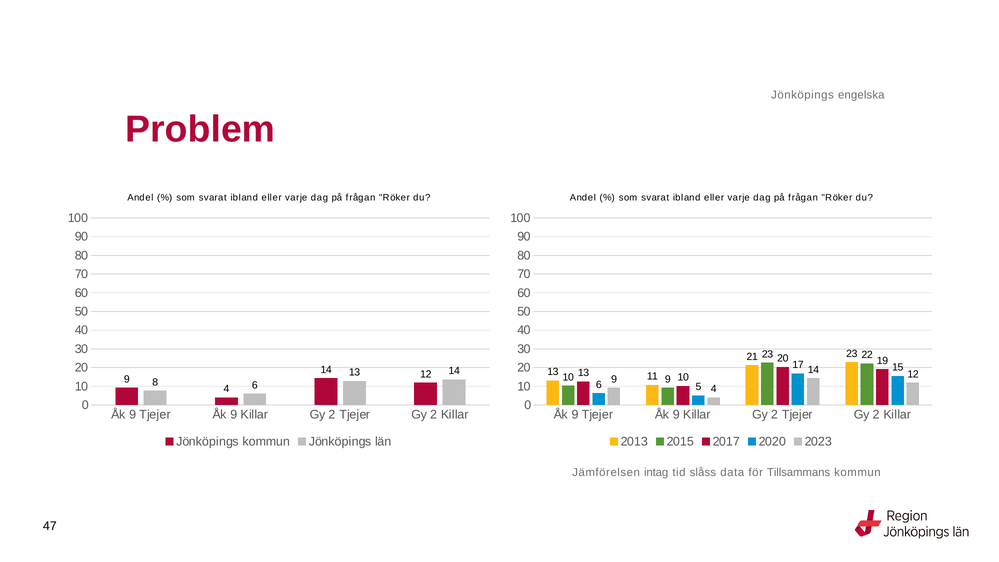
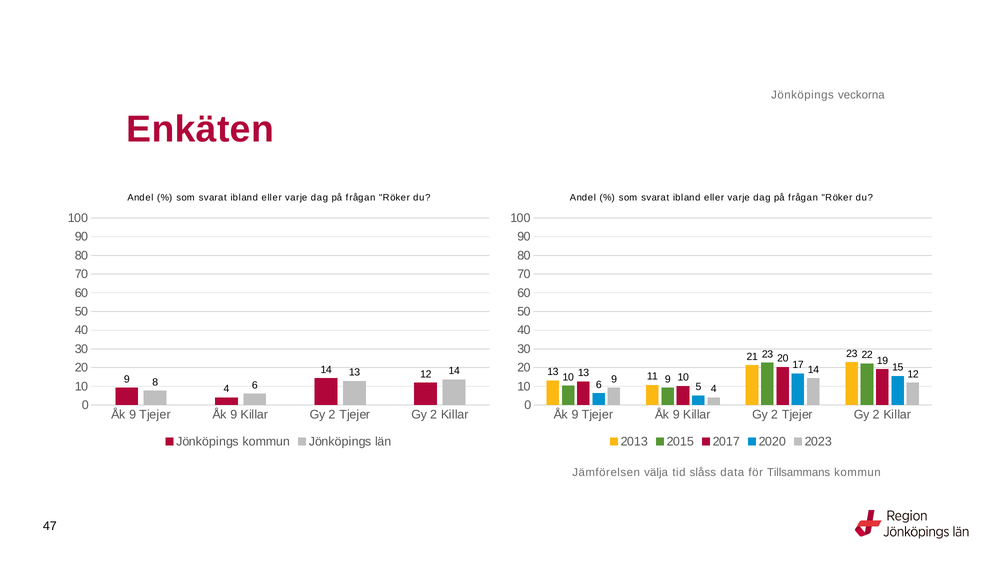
engelska: engelska -> veckorna
Problem: Problem -> Enkäten
intag: intag -> välja
